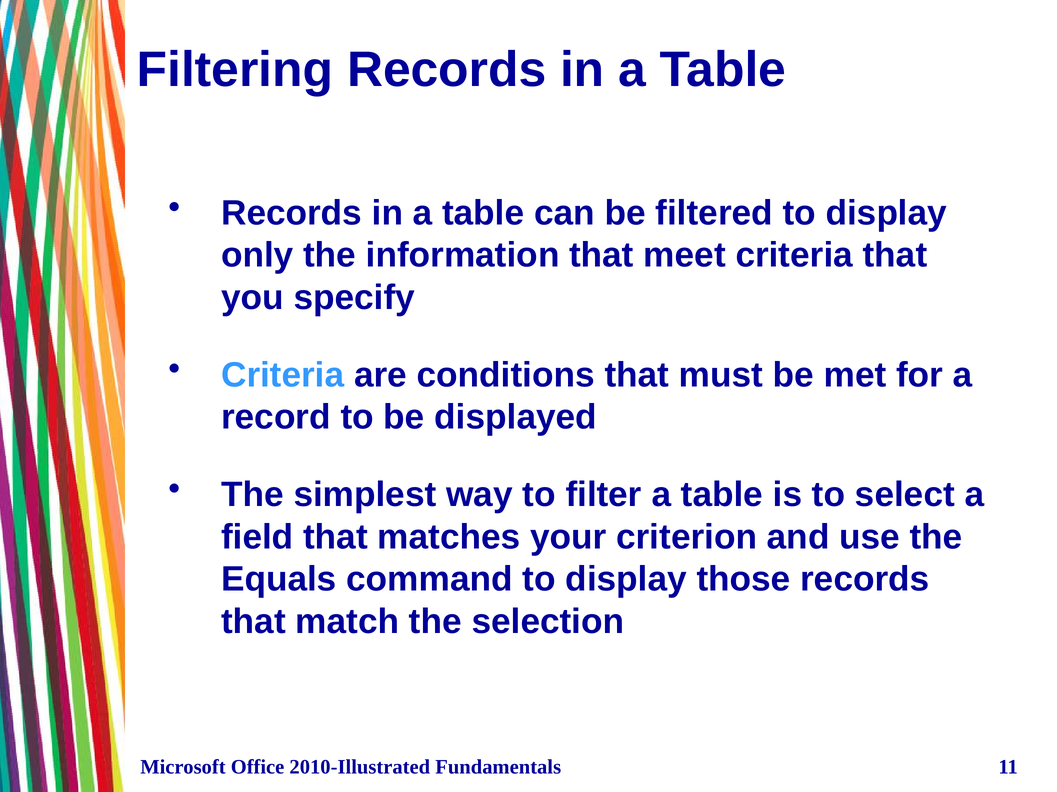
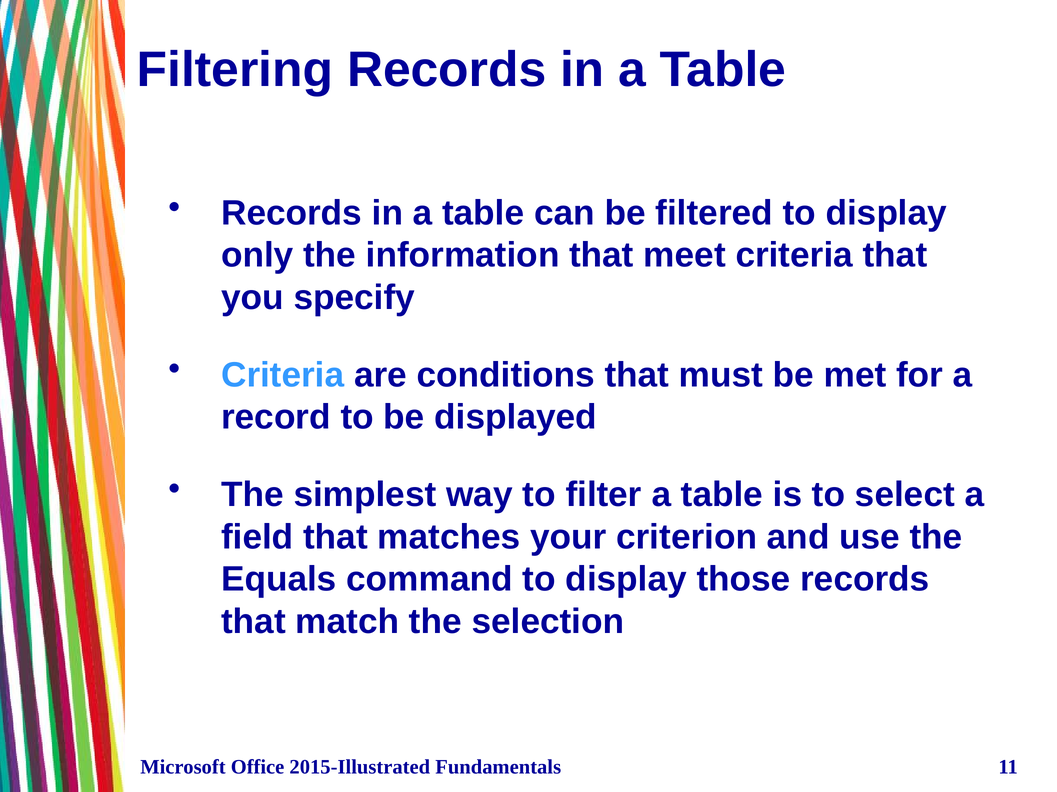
2010-Illustrated: 2010-Illustrated -> 2015-Illustrated
